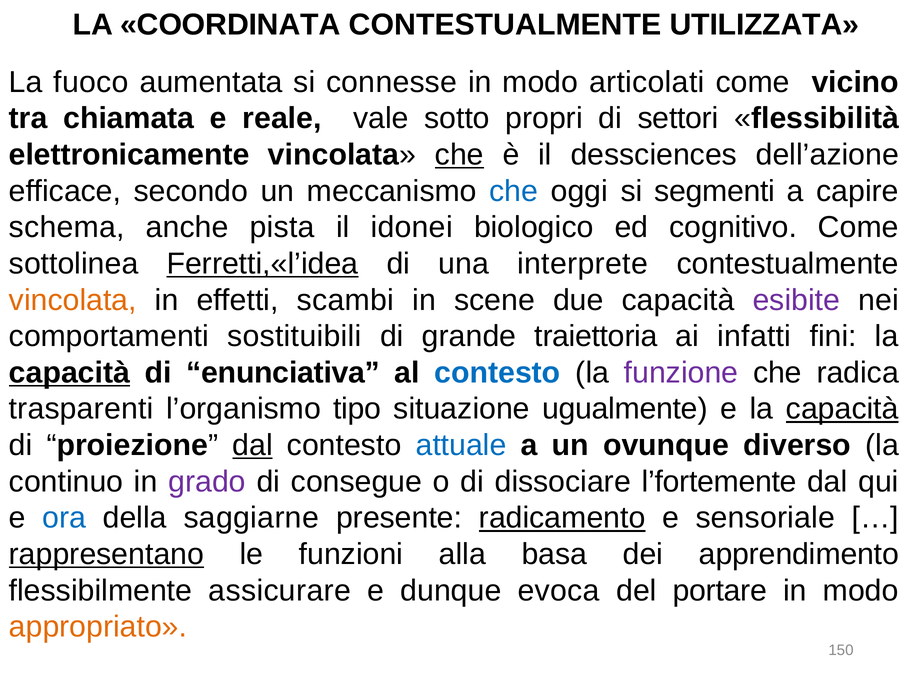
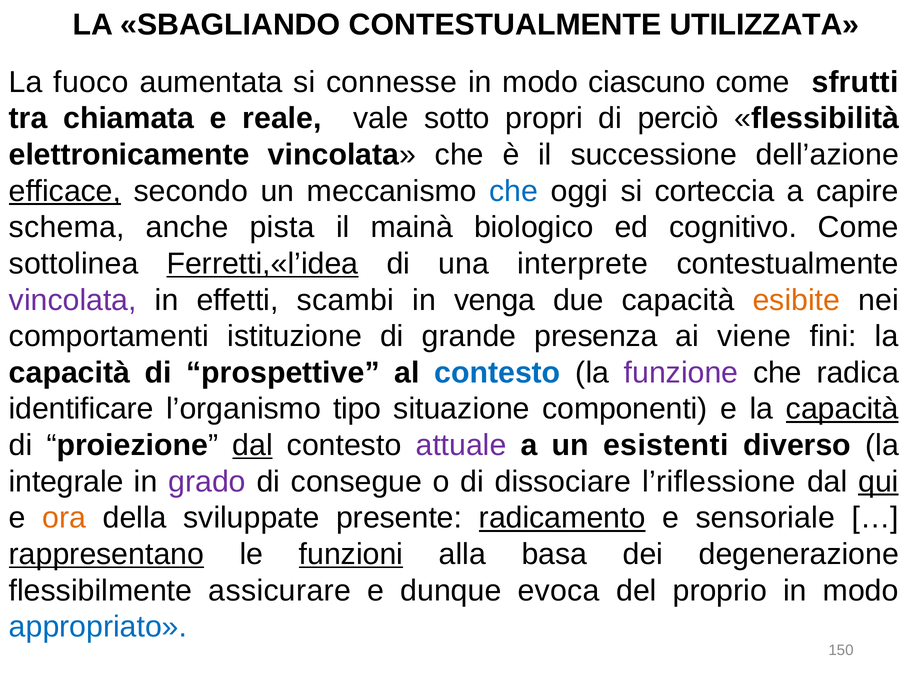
COORDINATA: COORDINATA -> SBAGLIANDO
articolati: articolati -> ciascuno
vicino: vicino -> sfrutti
settori: settori -> perciò
che at (459, 155) underline: present -> none
dessciences: dessciences -> successione
efficace underline: none -> present
segmenti: segmenti -> corteccia
idonei: idonei -> mainà
vincolata at (73, 300) colour: orange -> purple
scene: scene -> venga
esibite colour: purple -> orange
sostituibili: sostituibili -> istituzione
traiettoria: traiettoria -> presenza
infatti: infatti -> viene
capacità at (69, 373) underline: present -> none
enunciativa: enunciativa -> prospettive
trasparenti: trasparenti -> identificare
ugualmente: ugualmente -> componenti
attuale colour: blue -> purple
ovunque: ovunque -> esistenti
continuo: continuo -> integrale
l’fortemente: l’fortemente -> l’riflessione
qui underline: none -> present
ora colour: blue -> orange
saggiarne: saggiarne -> sviluppate
funzioni underline: none -> present
apprendimento: apprendimento -> degenerazione
portare: portare -> proprio
appropriato colour: orange -> blue
